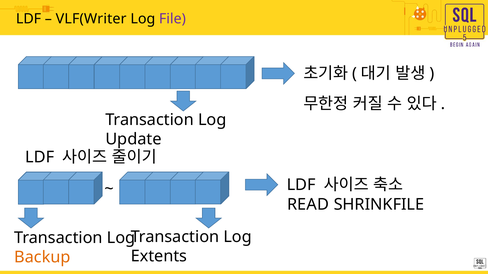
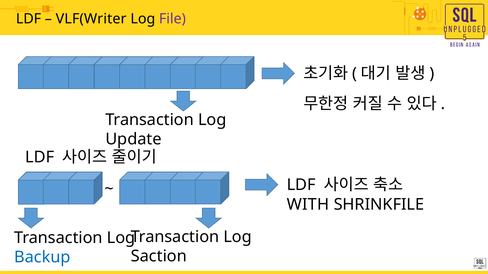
READ: READ -> WITH
Extents: Extents -> Saction
Backup colour: orange -> blue
